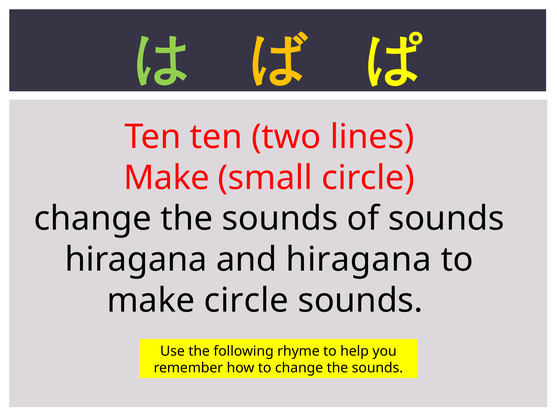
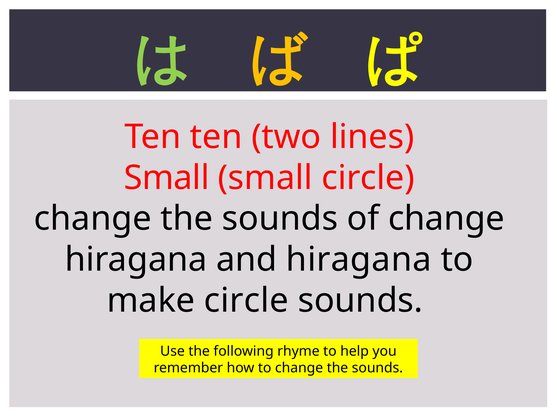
Make at (167, 178): Make -> Small
of sounds: sounds -> change
